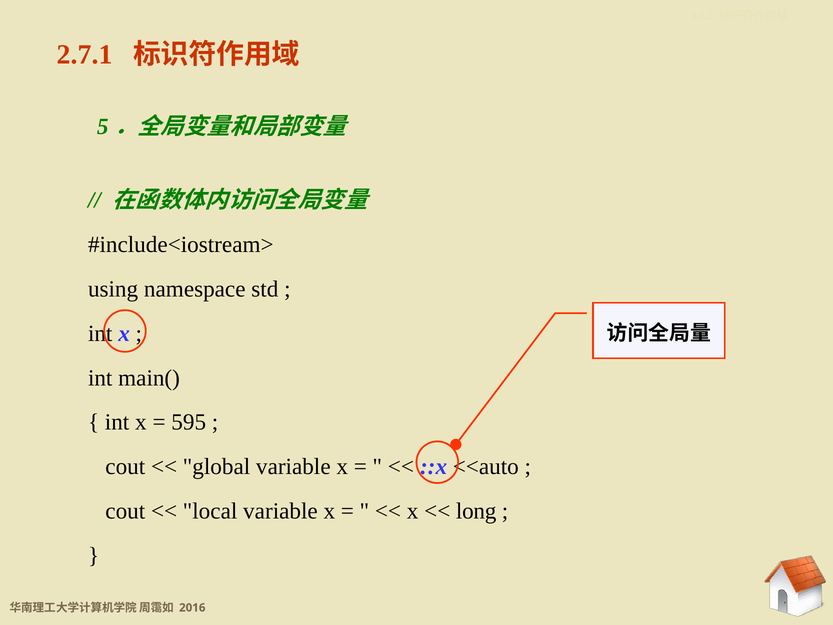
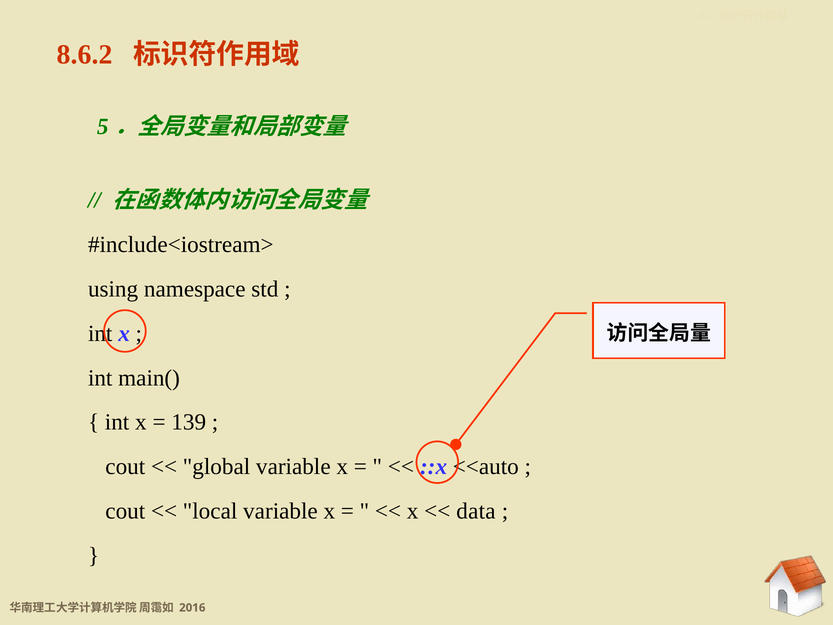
2.7.1: 2.7.1 -> 8.6.2
595: 595 -> 139
long: long -> data
